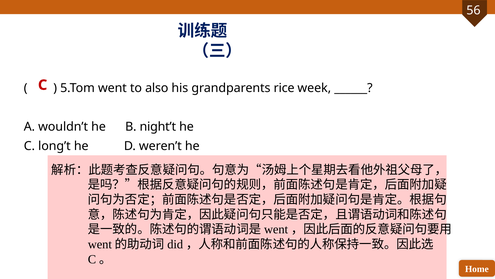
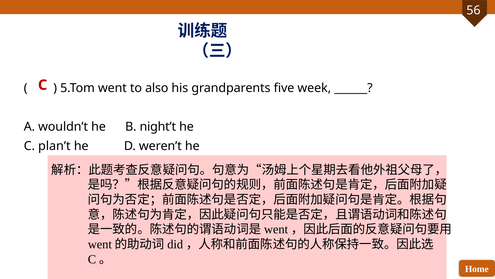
rice: rice -> five
long’t: long’t -> plan’t
